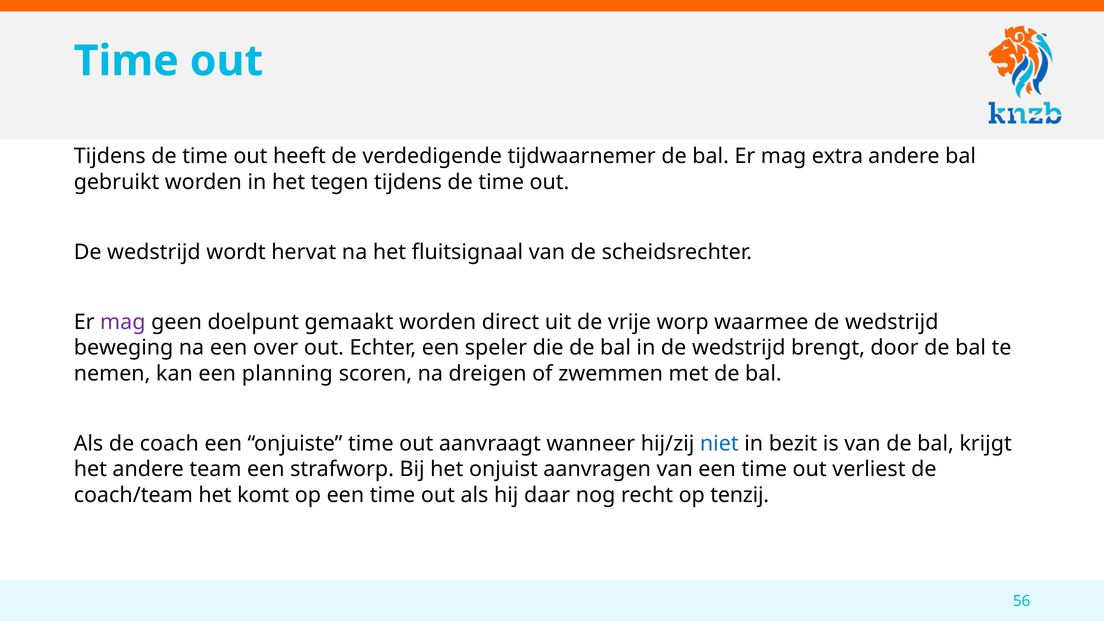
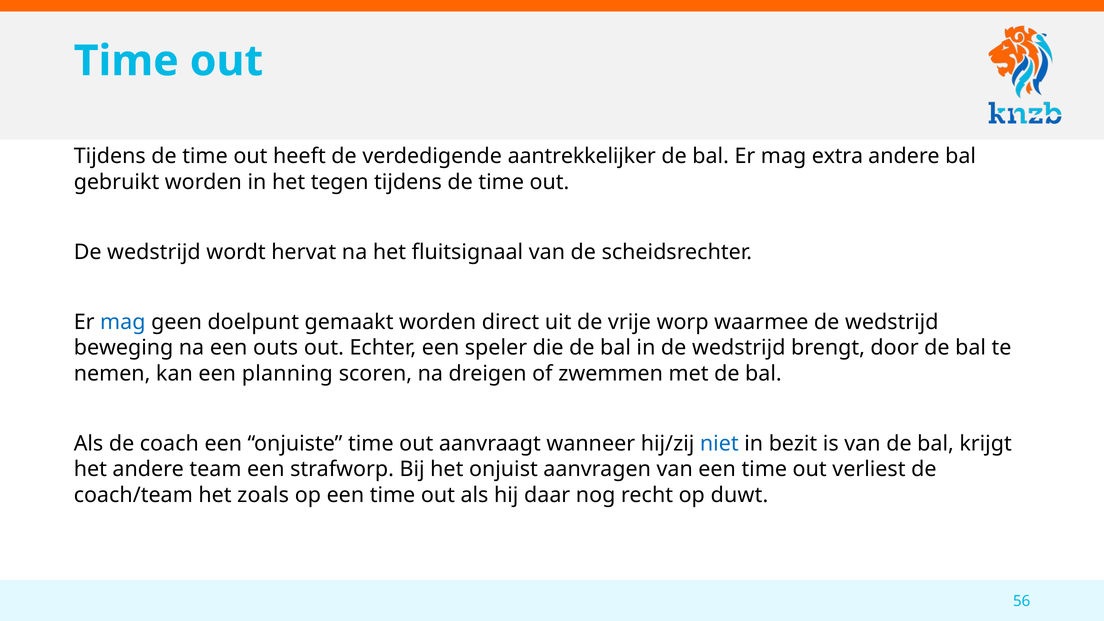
tijdwaarnemer: tijdwaarnemer -> aantrekkelijker
mag at (123, 322) colour: purple -> blue
over: over -> outs
komt: komt -> zoals
tenzij: tenzij -> duwt
